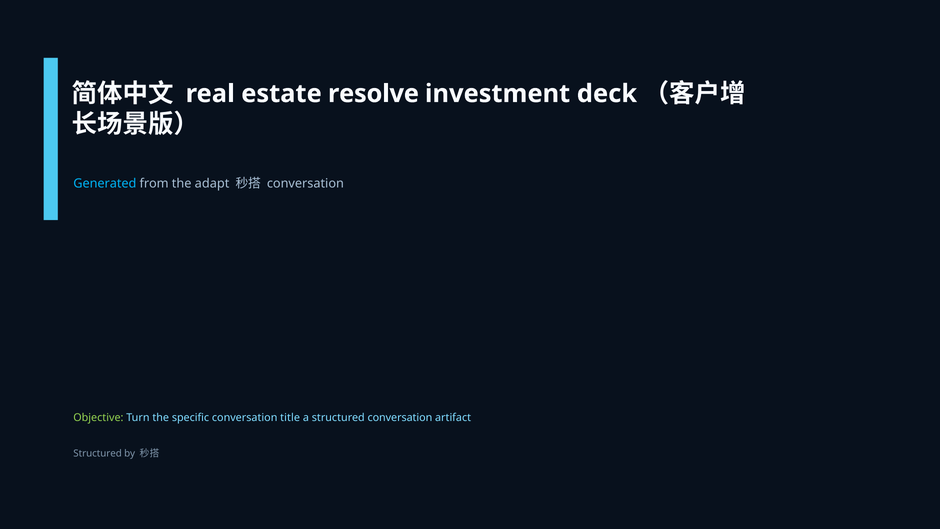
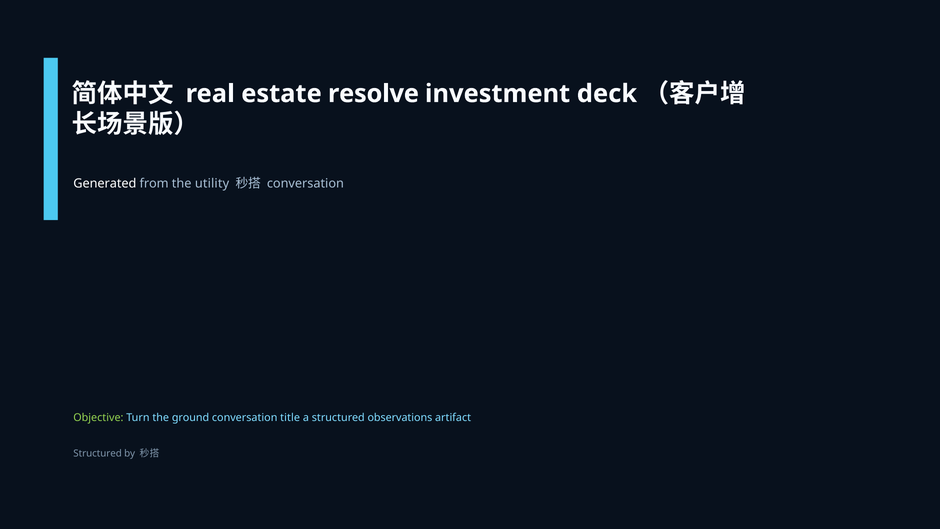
Generated colour: light blue -> white
adapt: adapt -> utility
specific: specific -> ground
structured conversation: conversation -> observations
